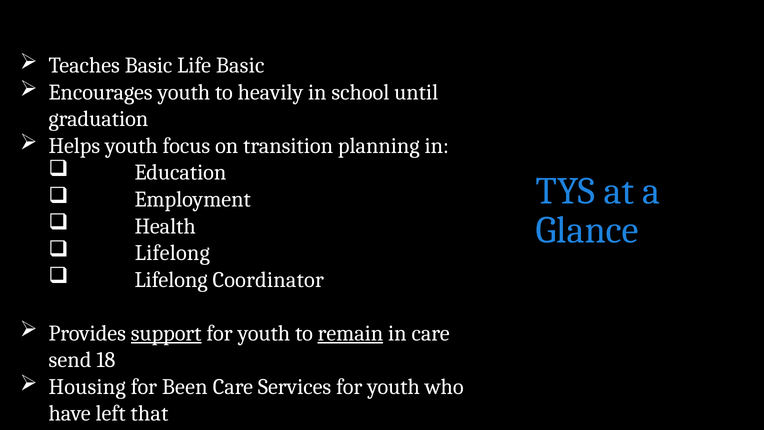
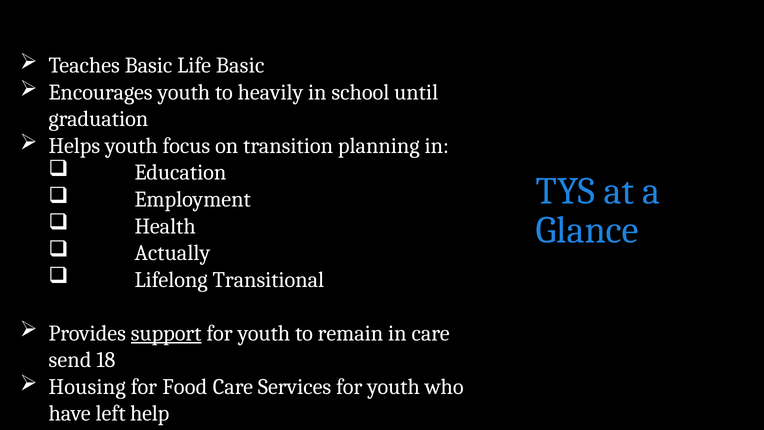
Lifelong at (172, 253): Lifelong -> Actually
Coordinator: Coordinator -> Transitional
remain underline: present -> none
Been: Been -> Food
that: that -> help
